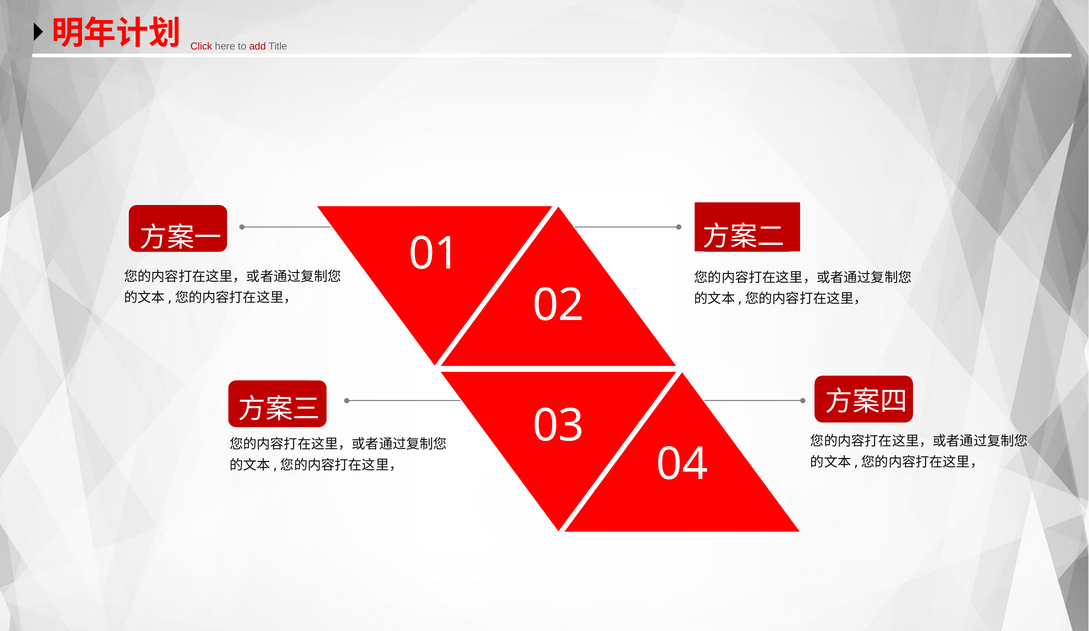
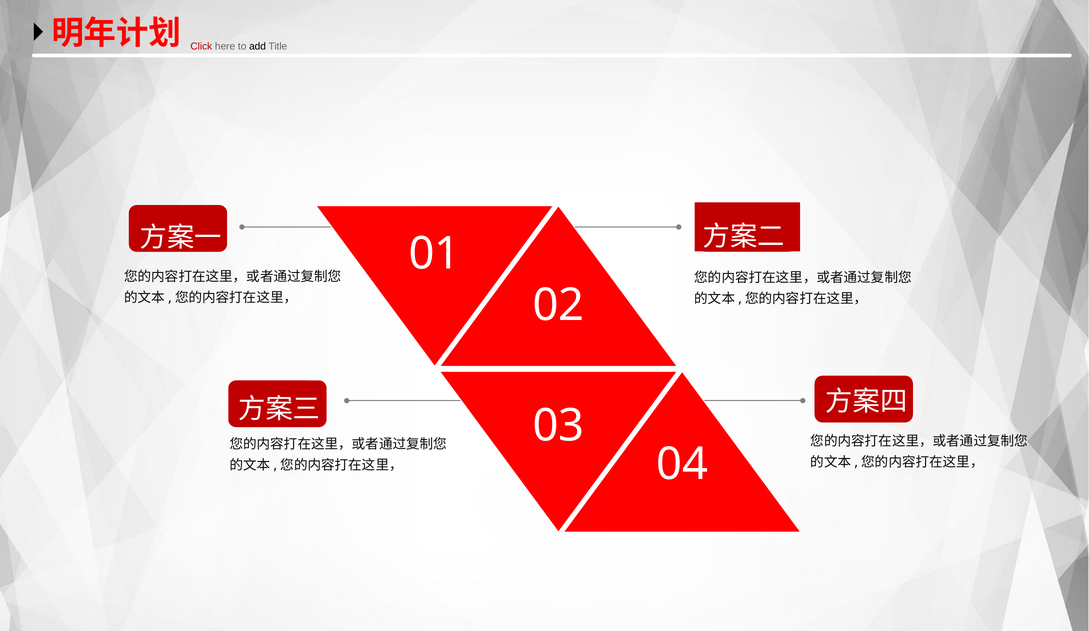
add colour: red -> black
